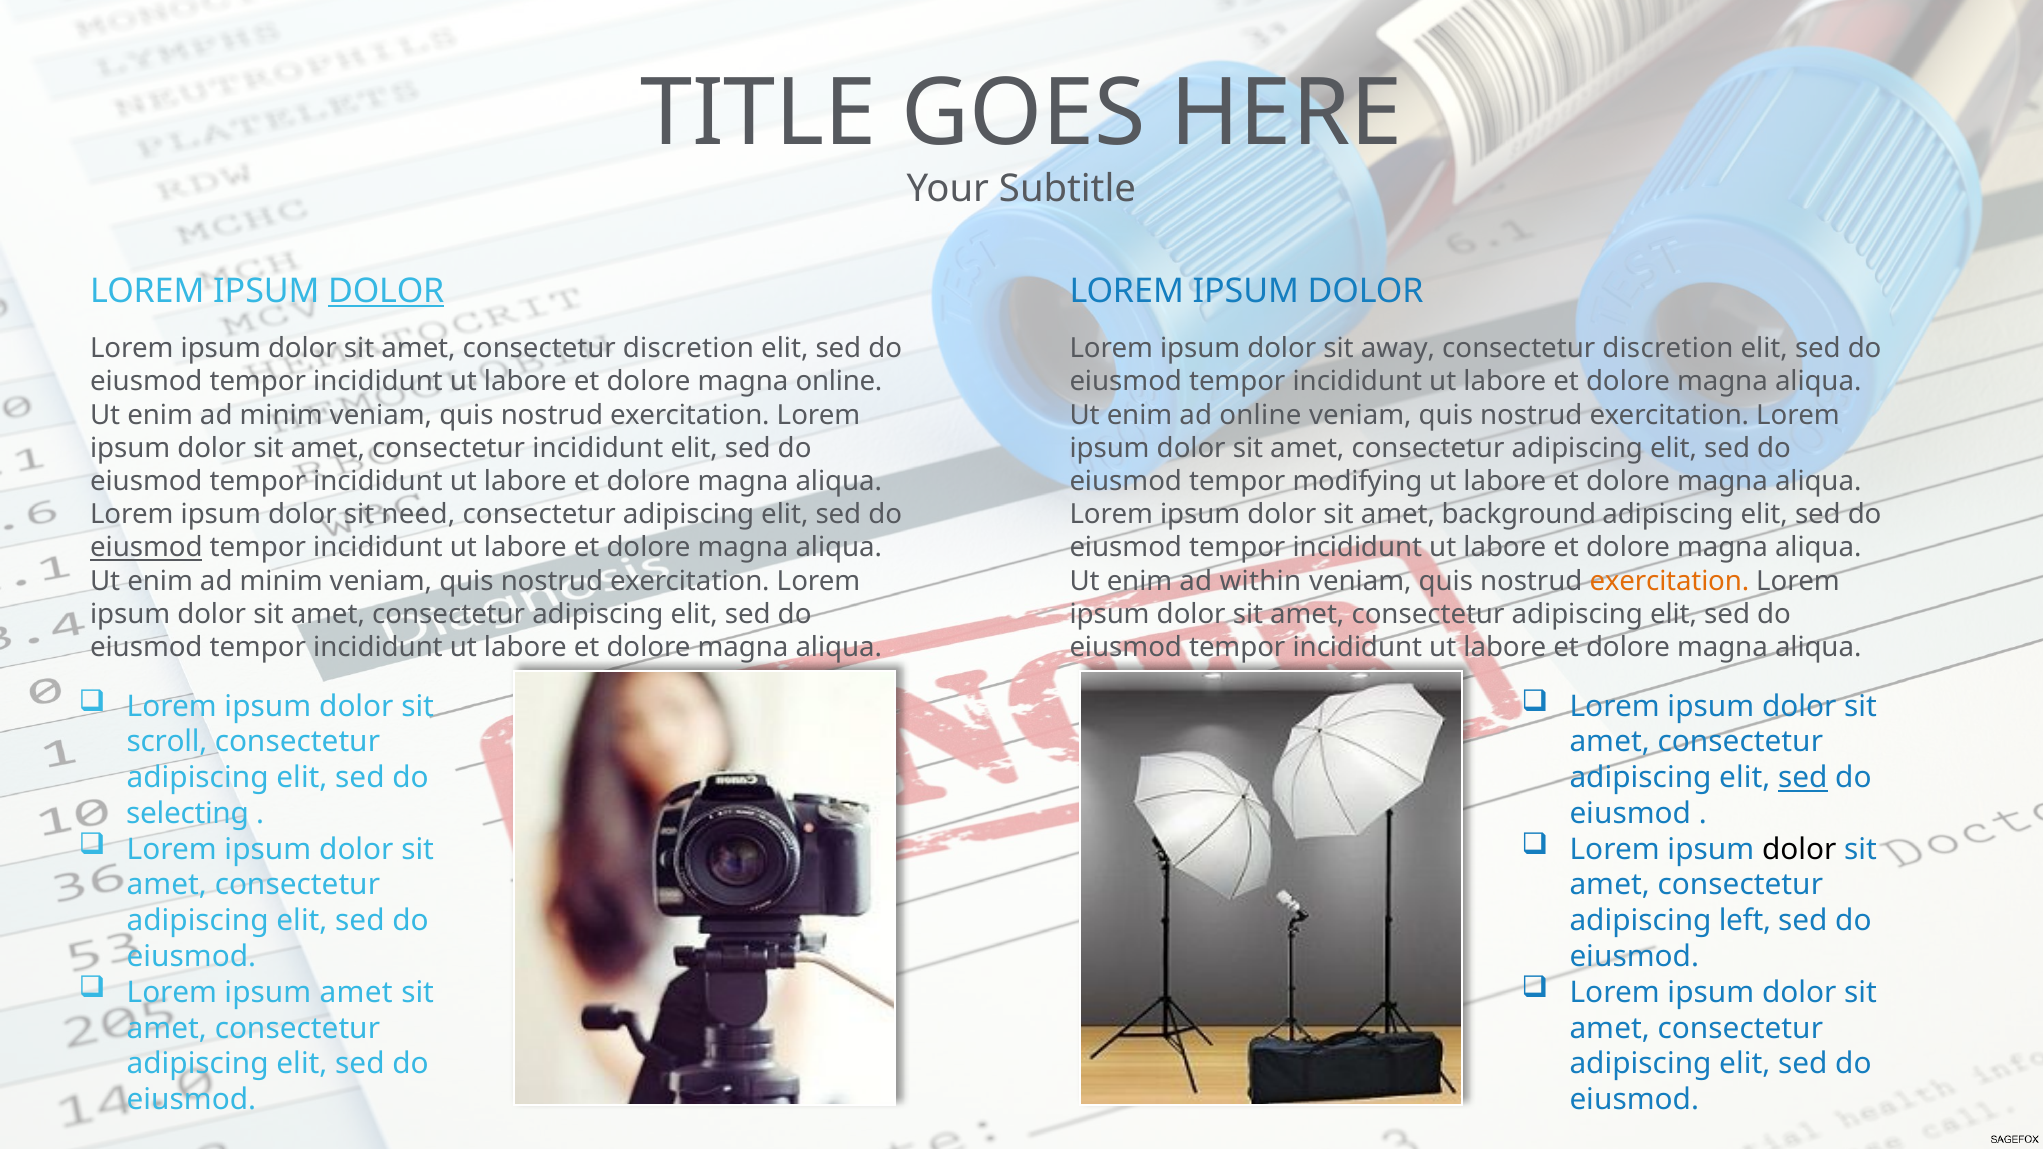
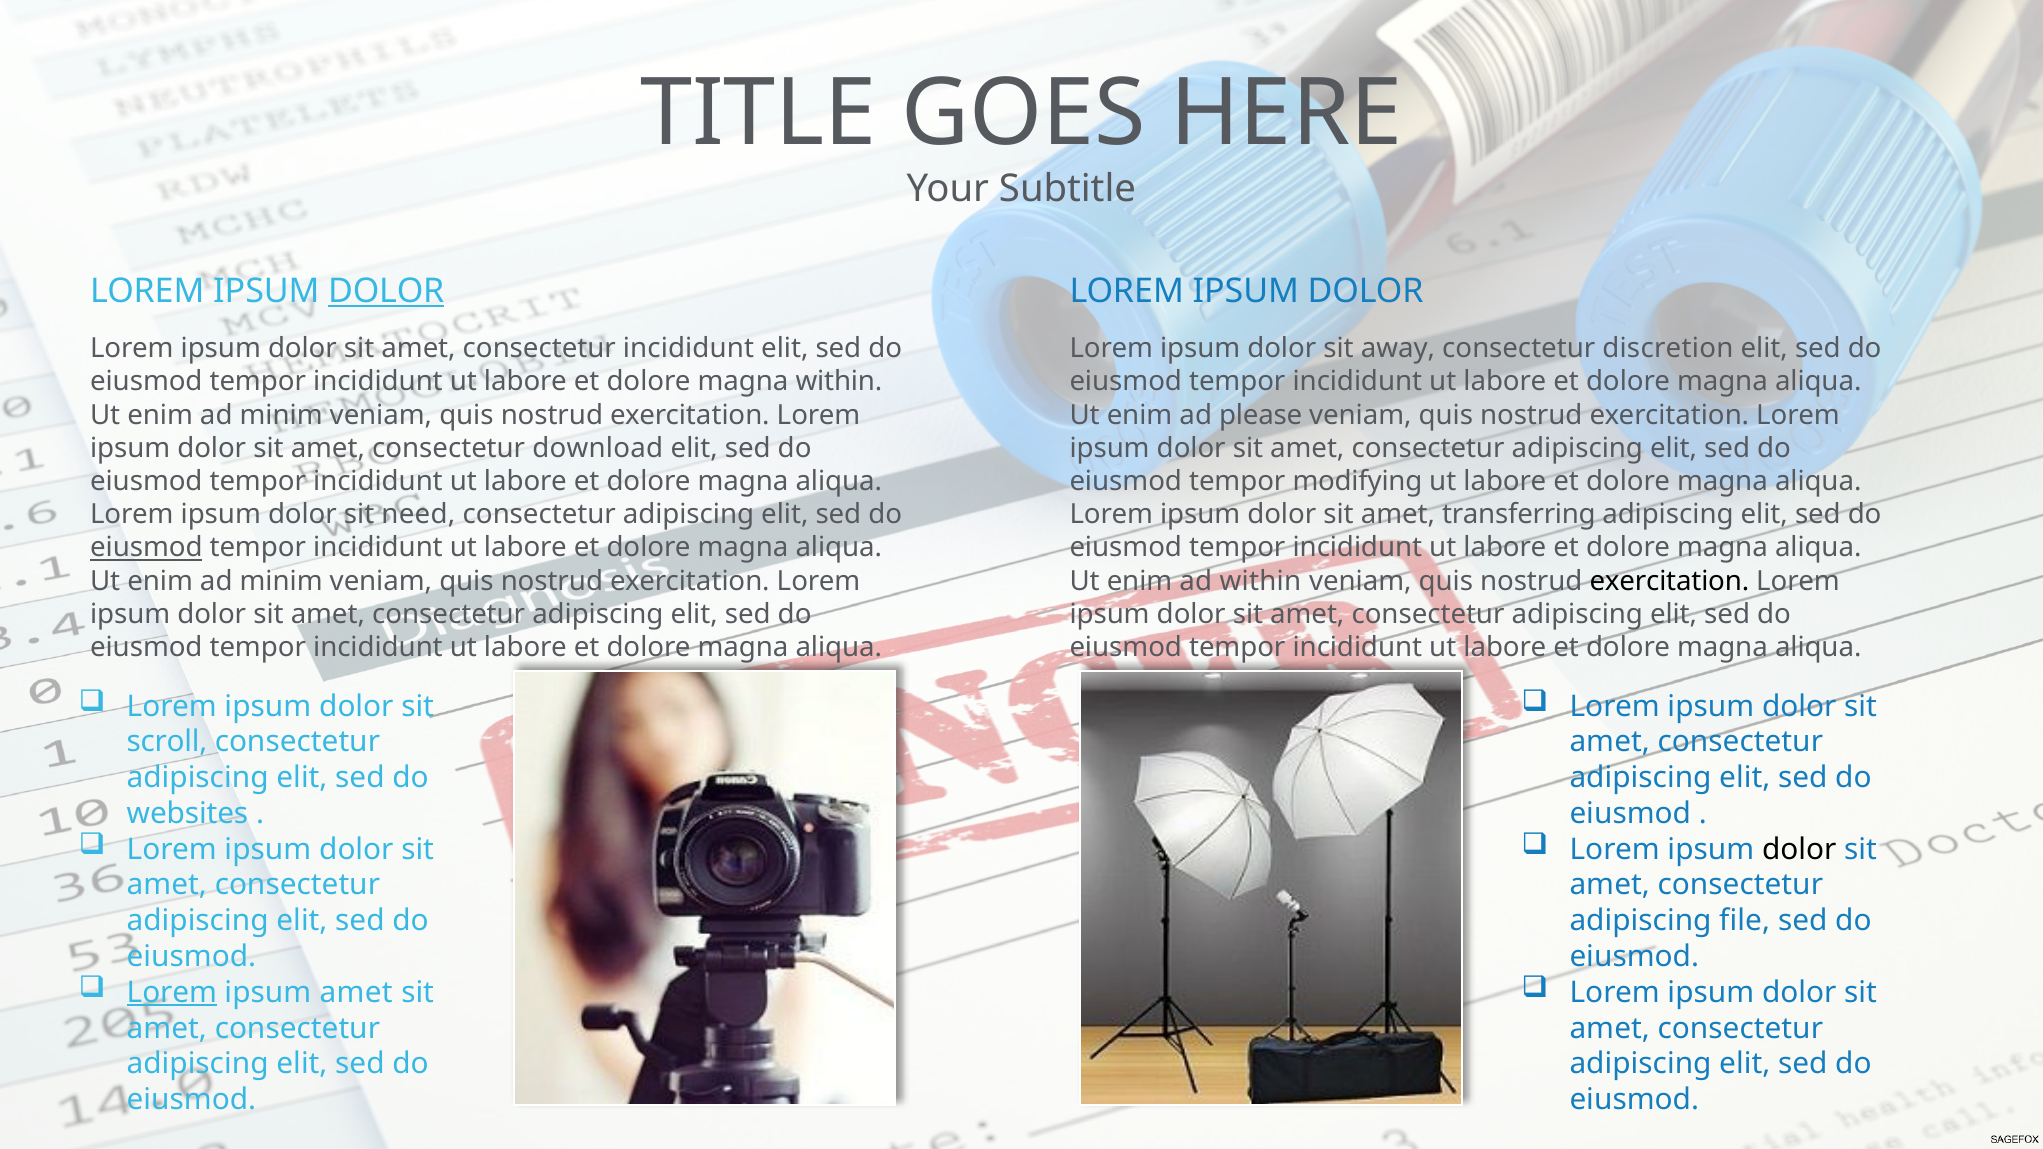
amet consectetur discretion: discretion -> incididunt
magna online: online -> within
ad online: online -> please
consectetur incididunt: incididunt -> download
background: background -> transferring
exercitation at (1669, 581) colour: orange -> black
sed at (1803, 778) underline: present -> none
selecting: selecting -> websites
left: left -> file
Lorem at (172, 993) underline: none -> present
